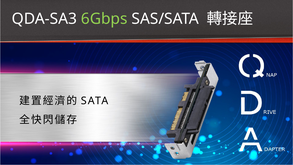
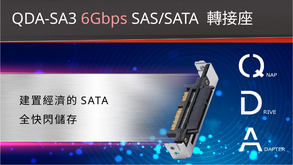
6Gbps colour: light green -> pink
